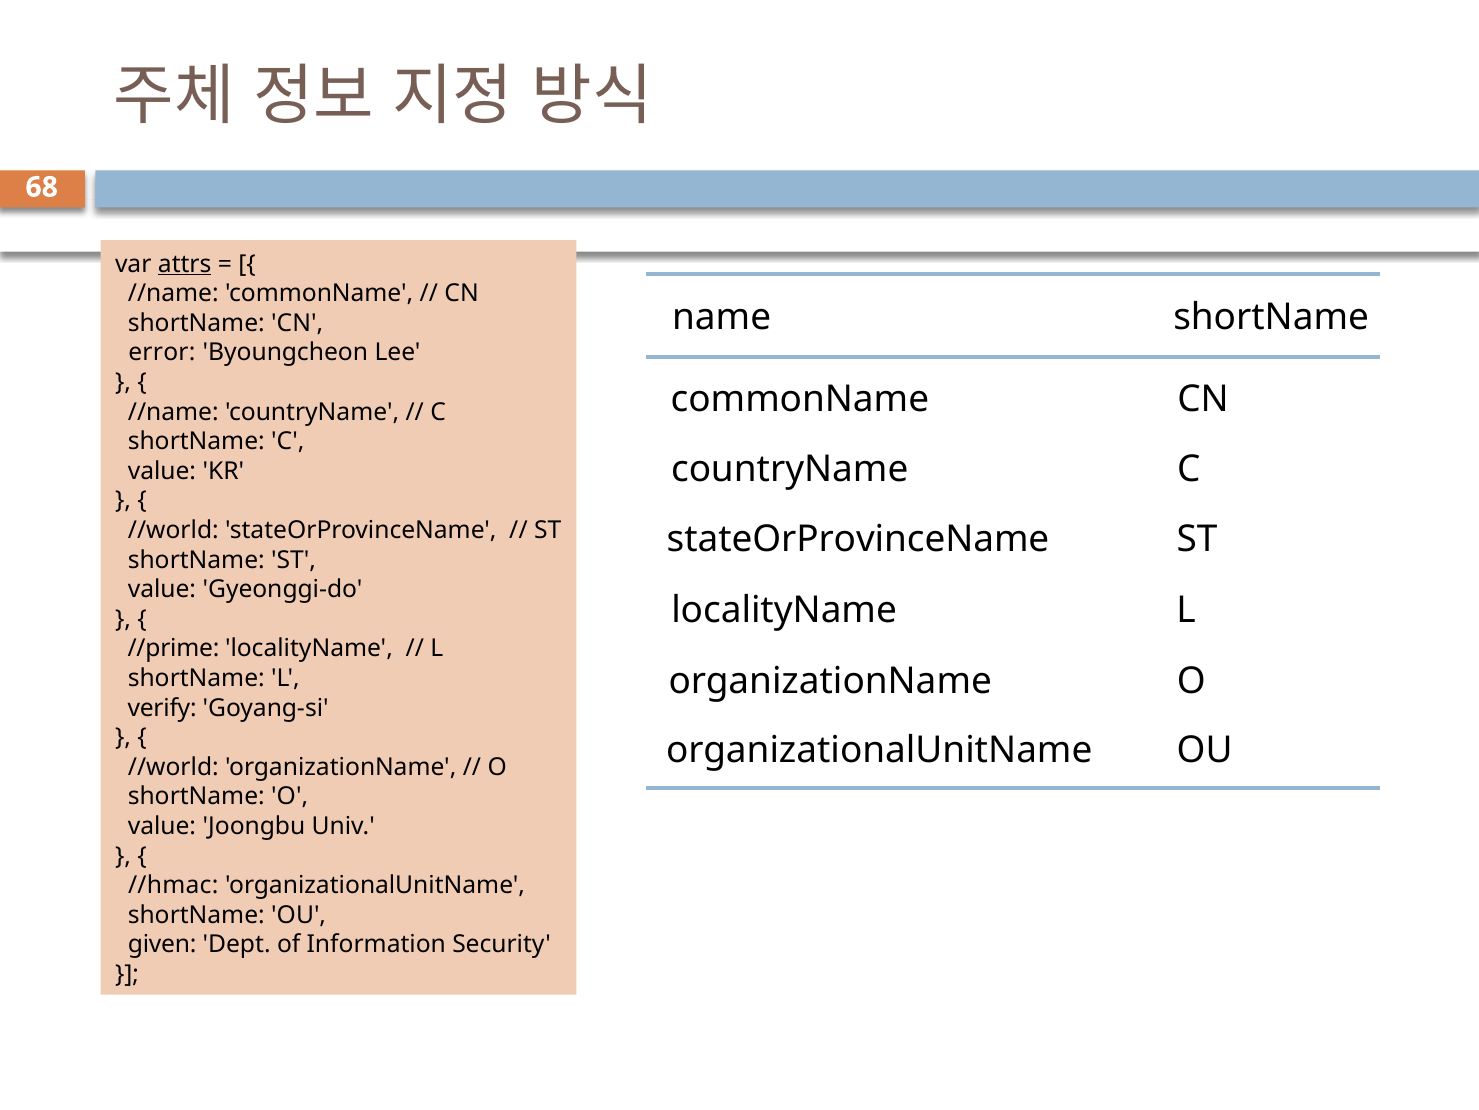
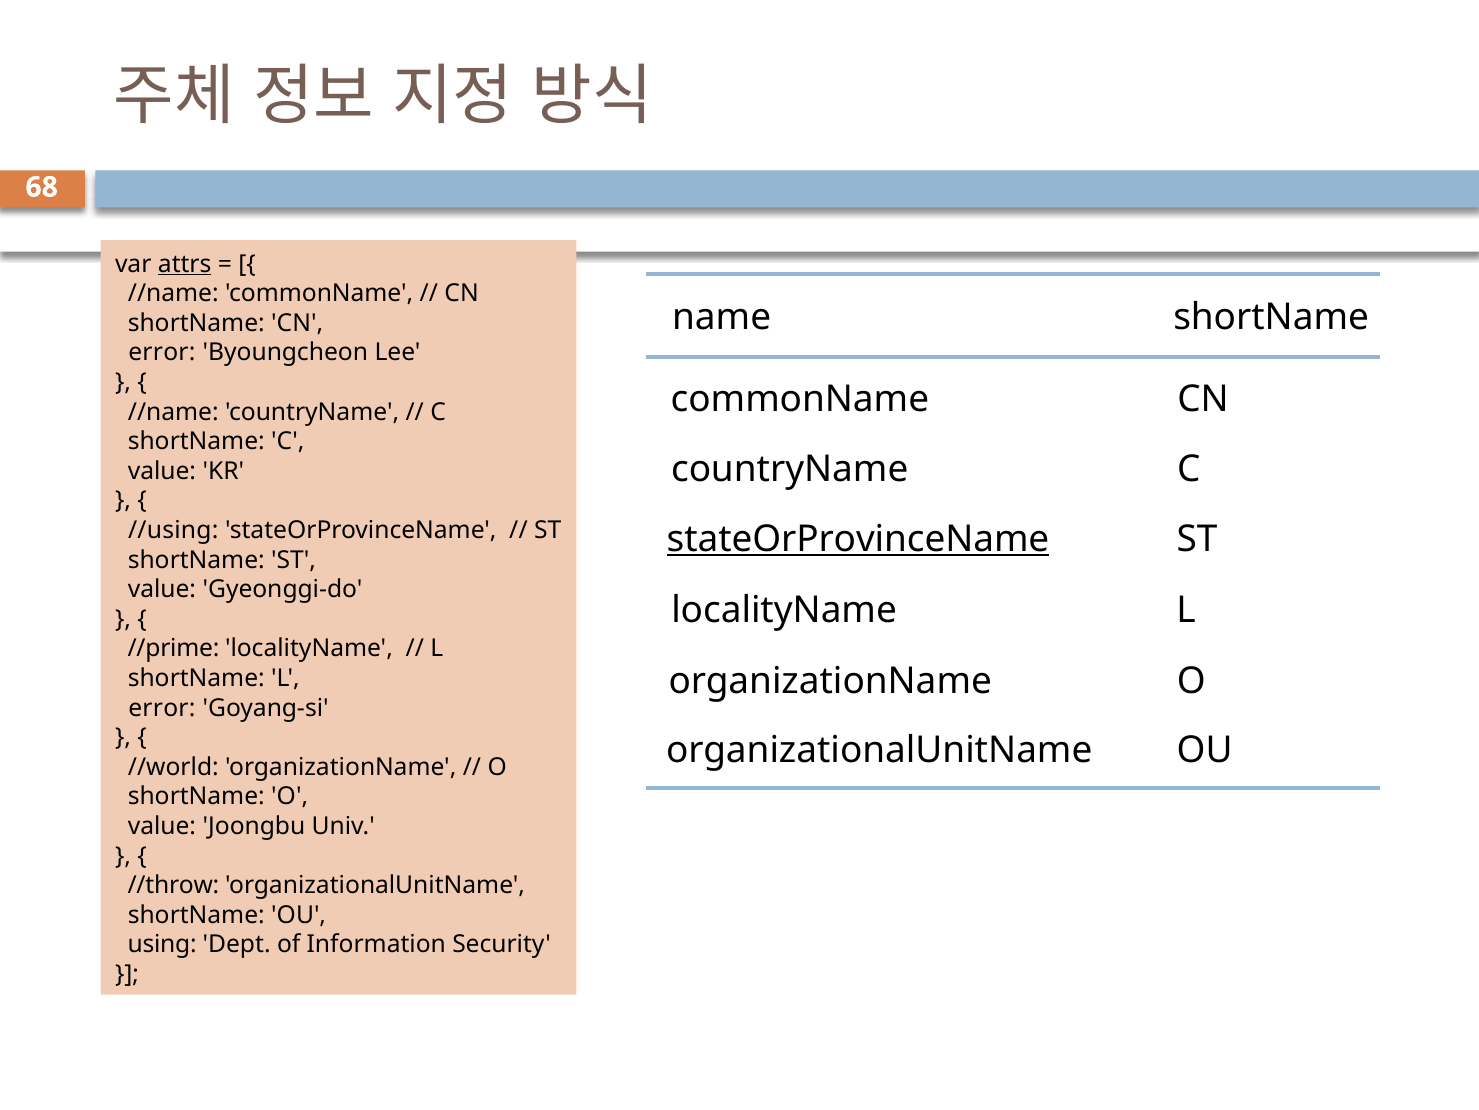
//world at (173, 530): //world -> //using
stateOrProvinceName at (858, 539) underline: none -> present
verify at (162, 708): verify -> error
//hmac: //hmac -> //throw
given: given -> using
